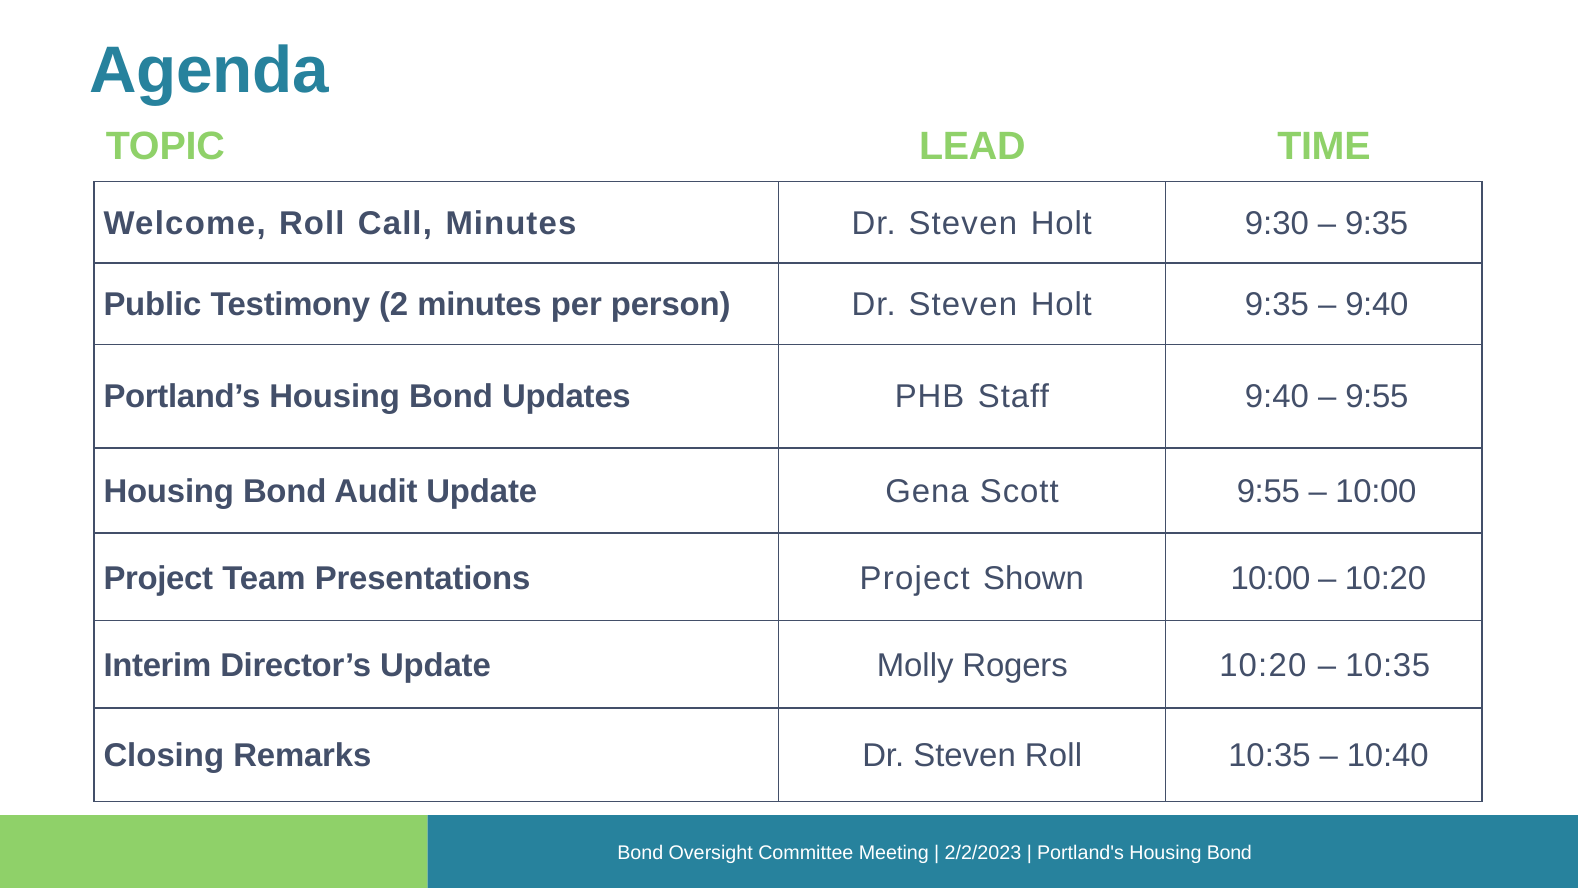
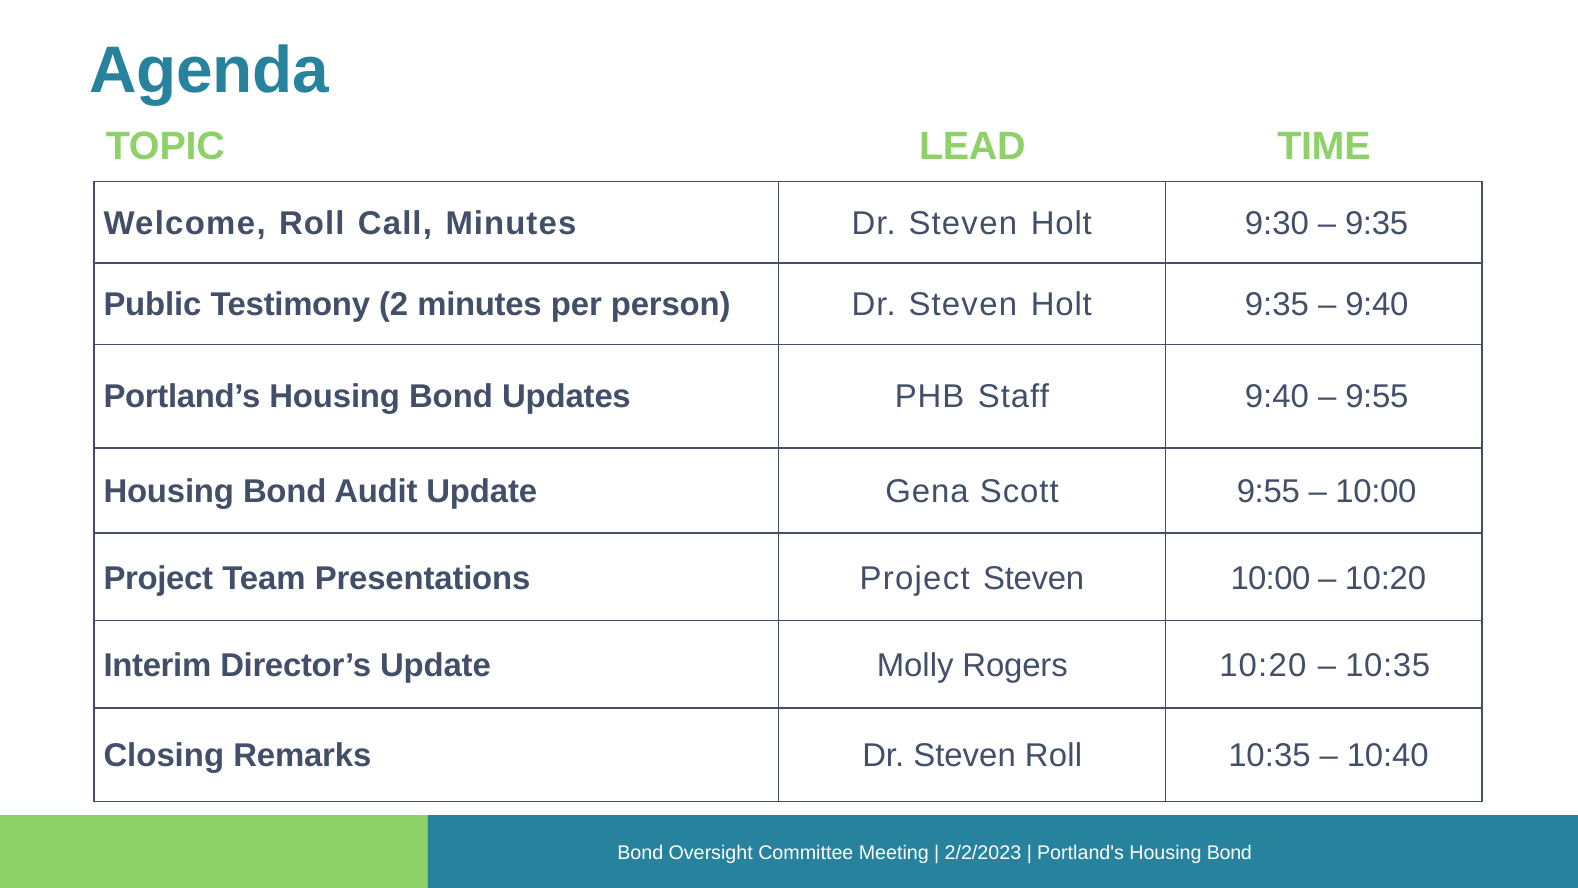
Project Shown: Shown -> Steven
